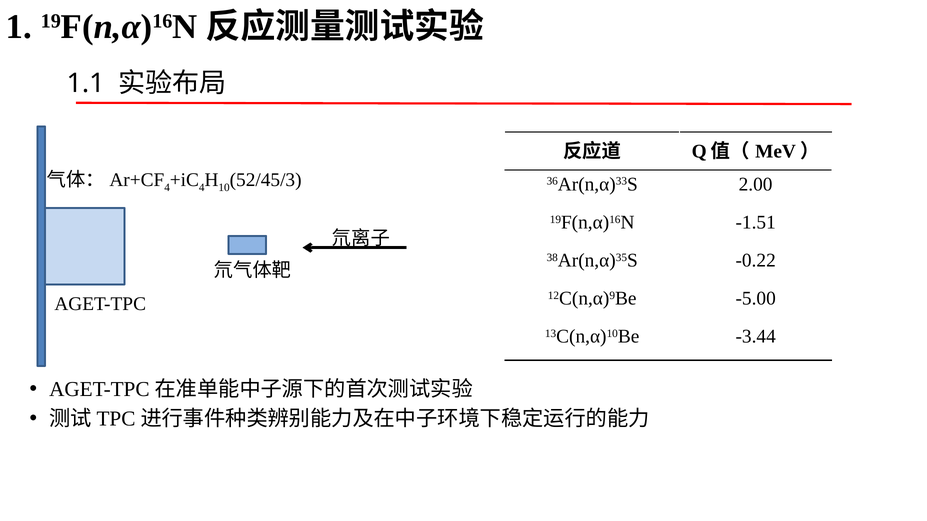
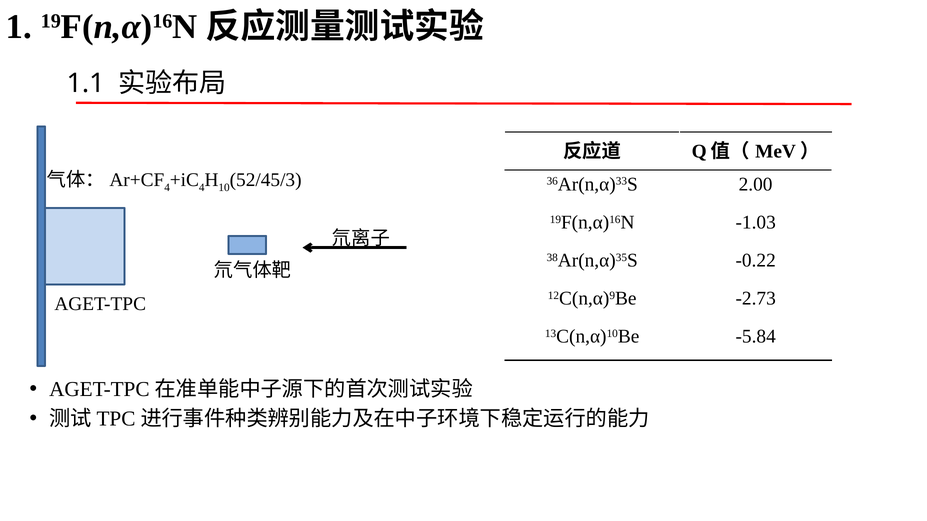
-1.51: -1.51 -> -1.03
-5.00: -5.00 -> -2.73
-3.44: -3.44 -> -5.84
